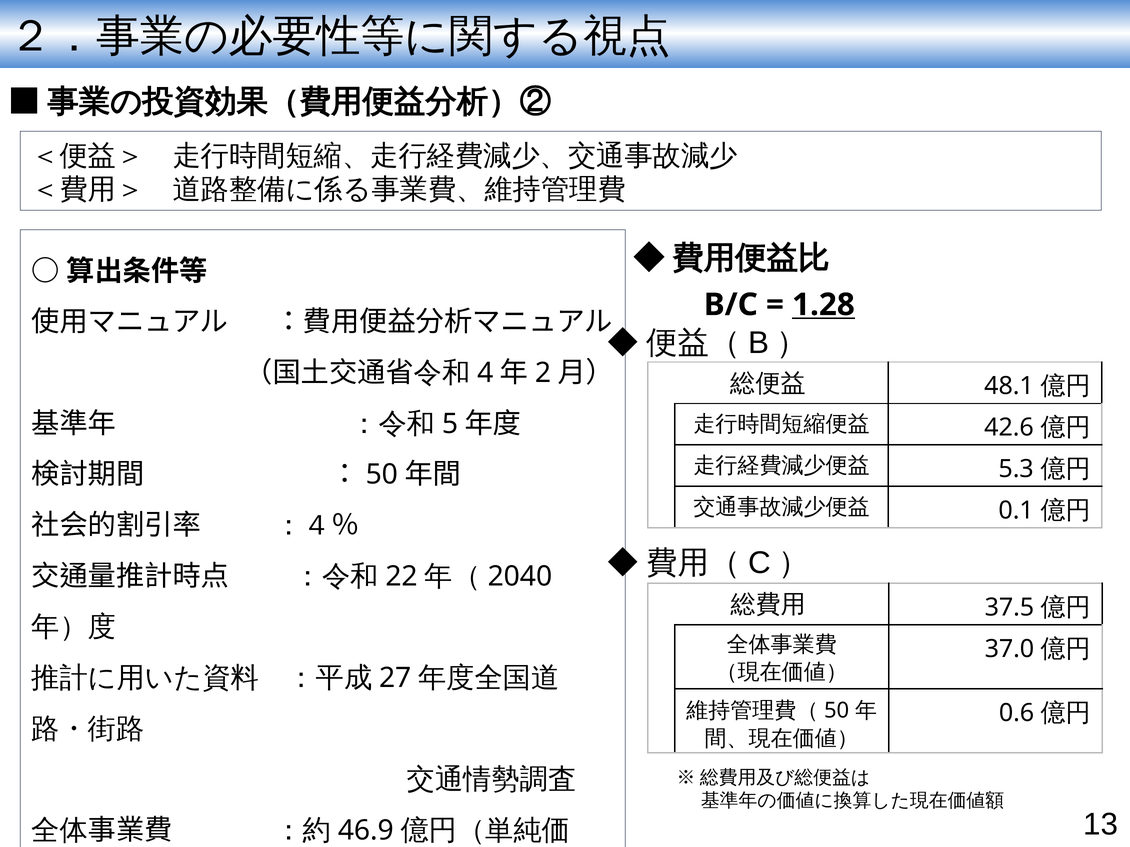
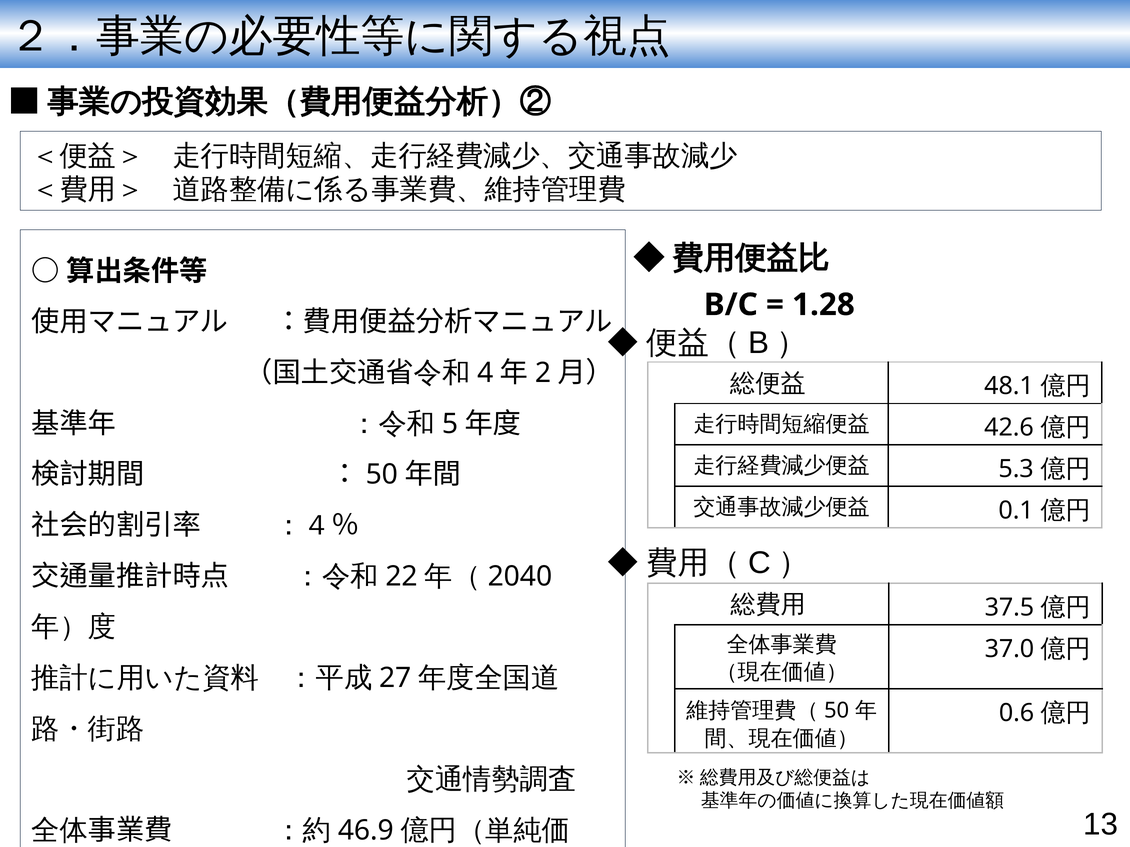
1.28 underline: present -> none
